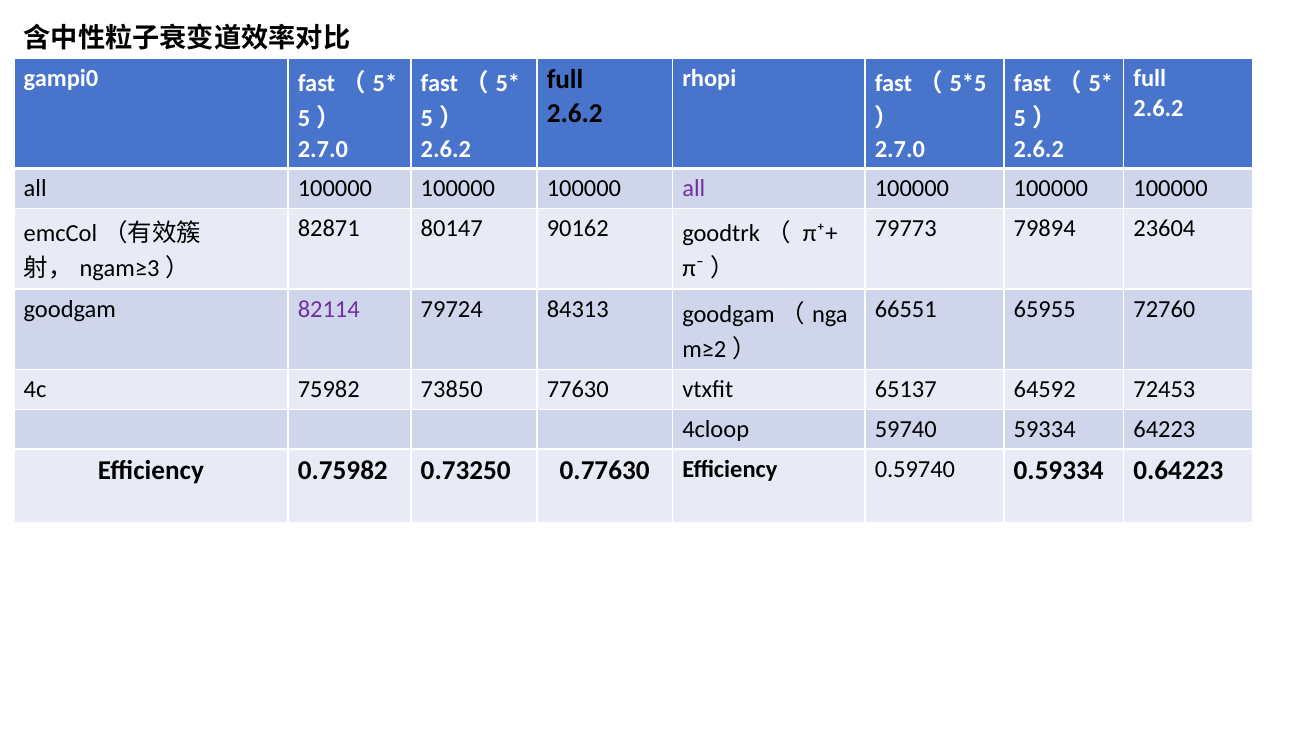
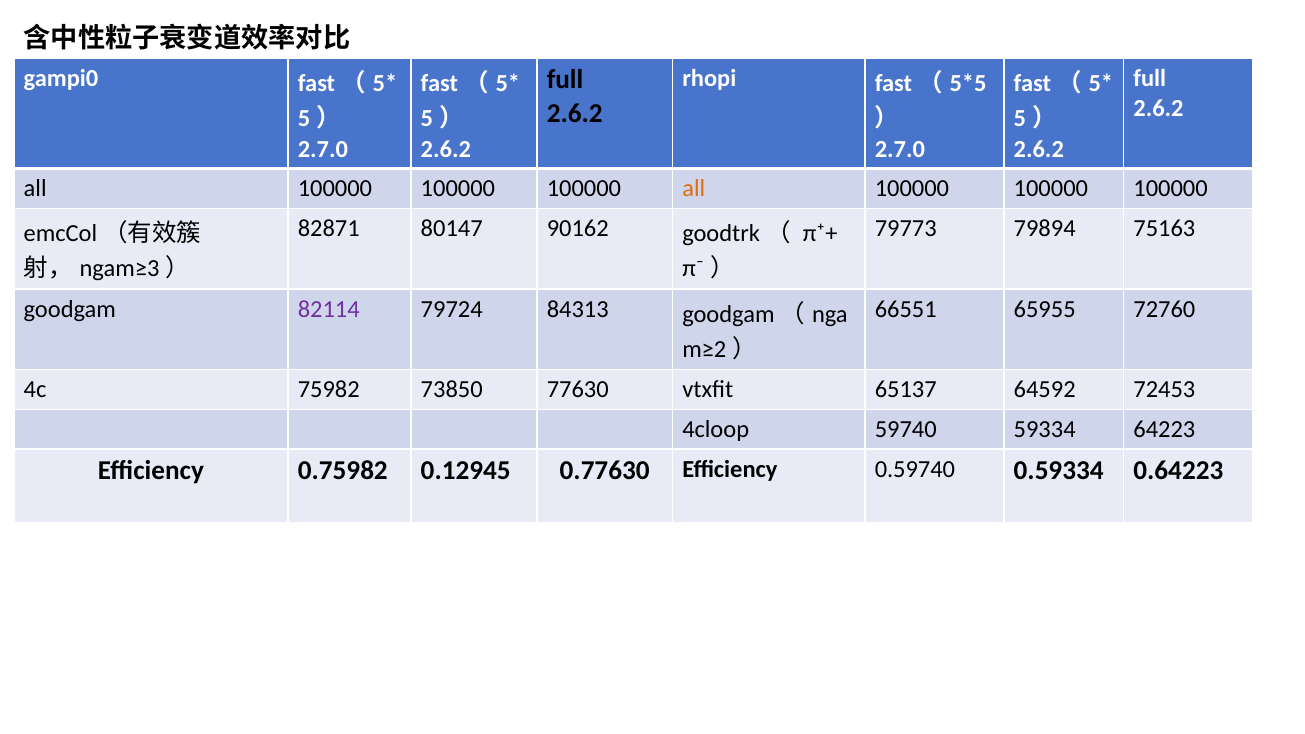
all at (694, 189) colour: purple -> orange
23604: 23604 -> 75163
0.73250: 0.73250 -> 0.12945
